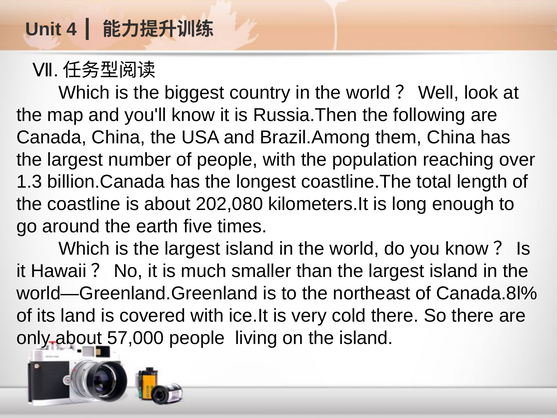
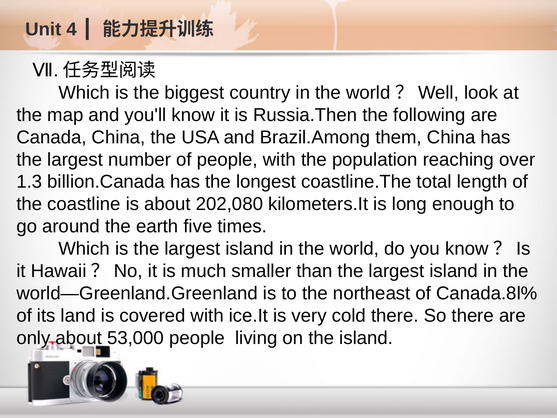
57,000: 57,000 -> 53,000
